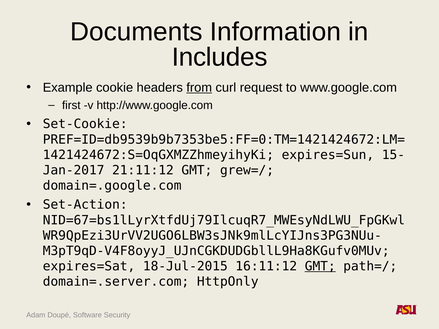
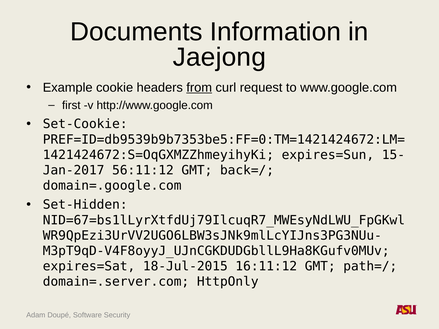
Includes: Includes -> Jaejong
21:11:12: 21:11:12 -> 56:11:12
grew=/: grew=/ -> back=/
Set-Action: Set-Action -> Set-Hidden
GMT at (320, 266) underline: present -> none
